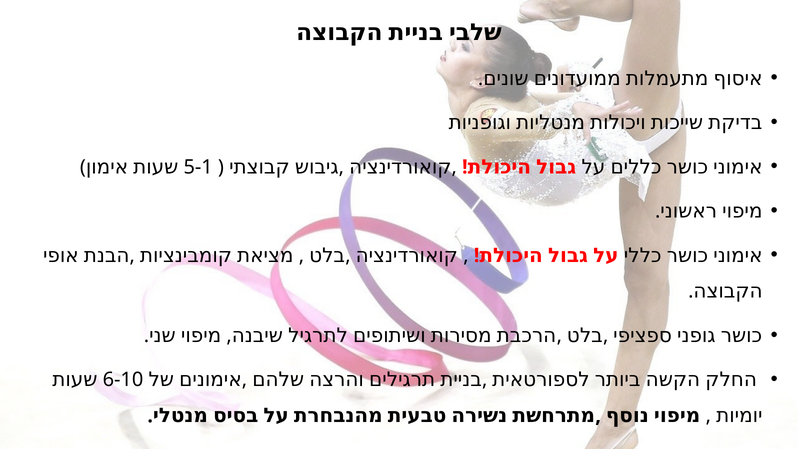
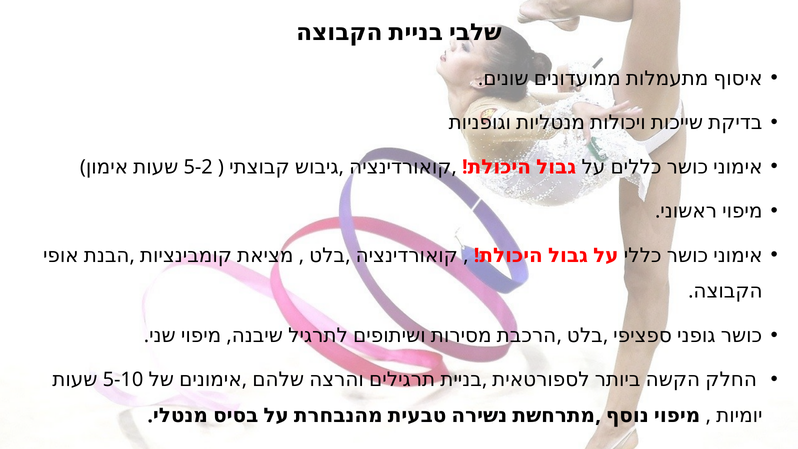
5-1: 5-1 -> 5-2
6-10: 6-10 -> 5-10
